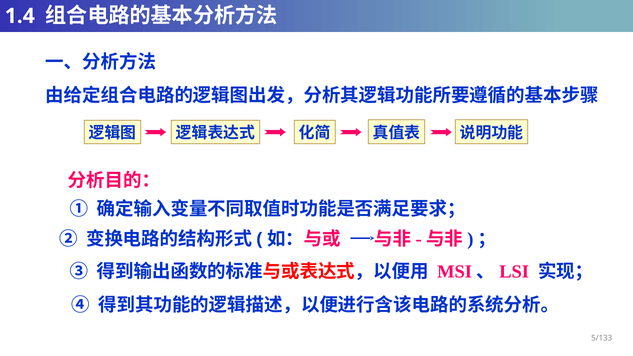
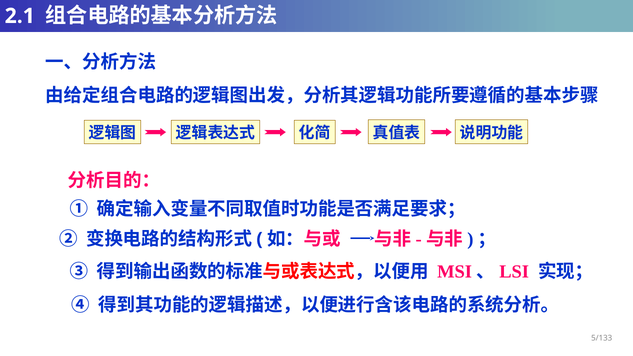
1.4: 1.4 -> 2.1
